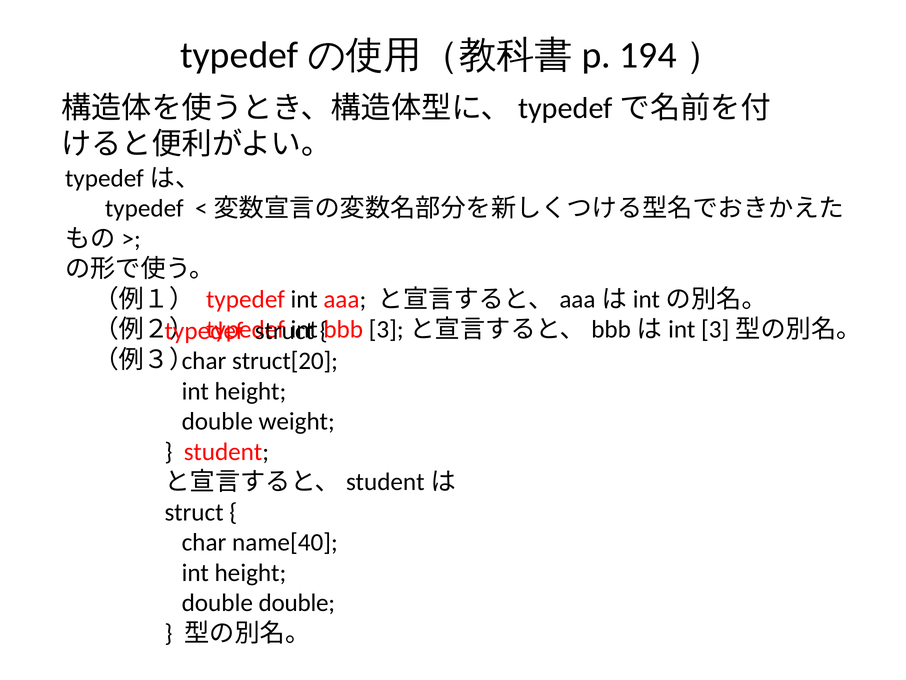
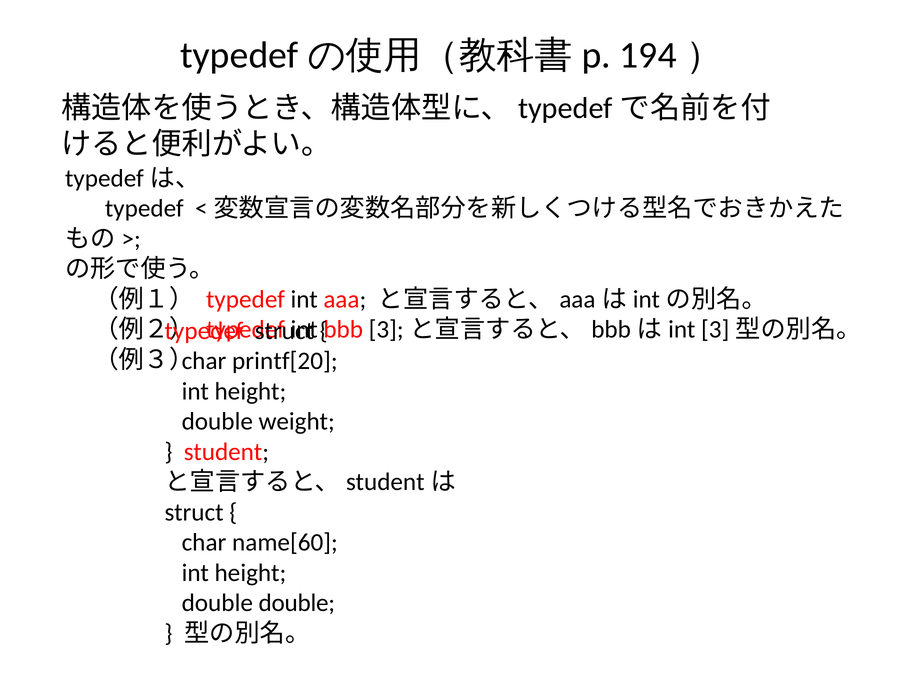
struct[20: struct[20 -> printf[20
name[40: name[40 -> name[60
